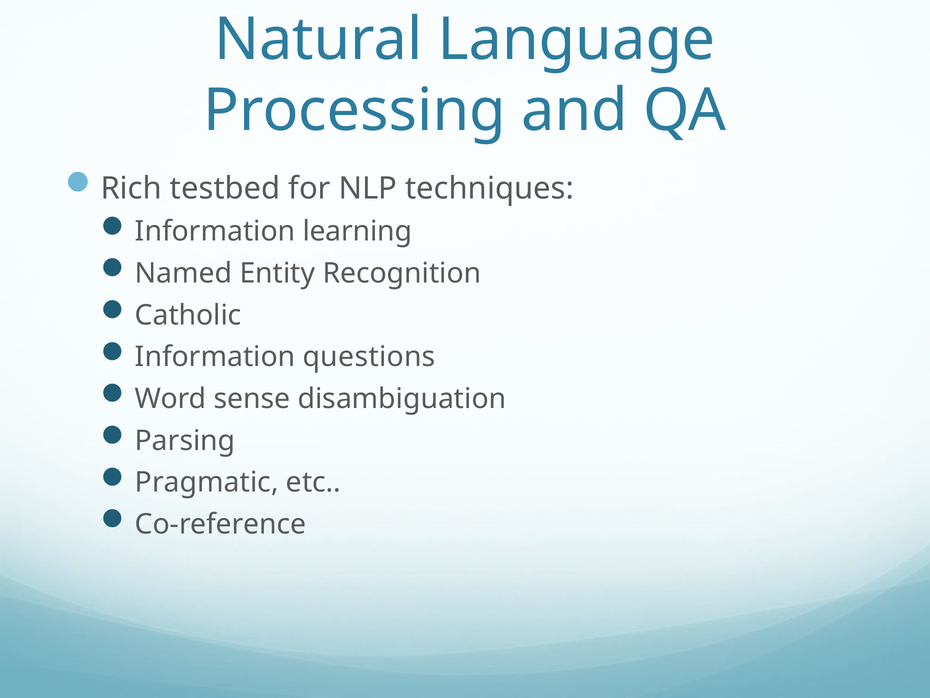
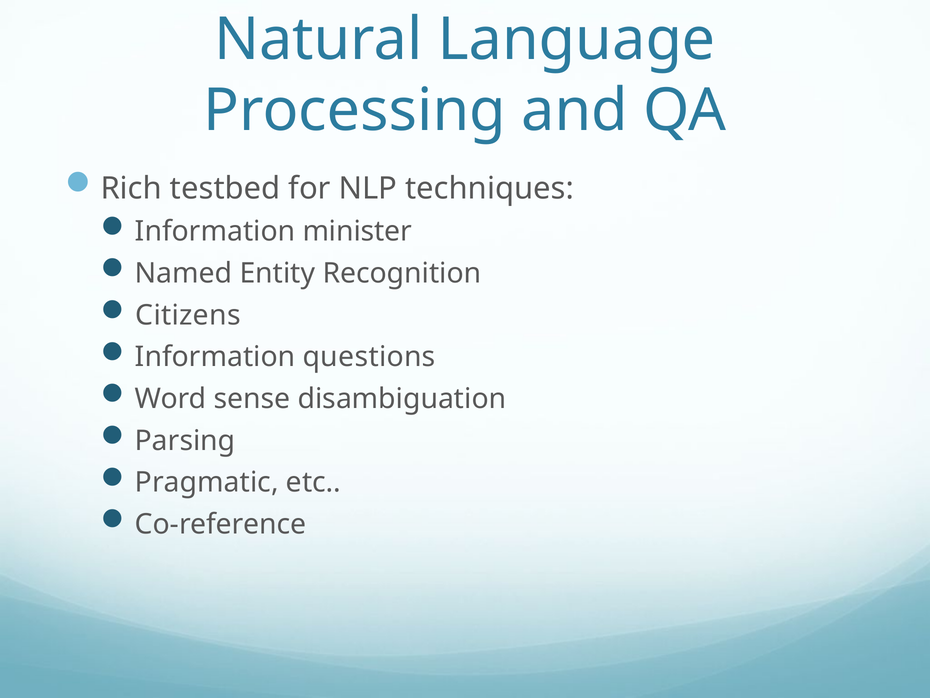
learning: learning -> minister
Catholic: Catholic -> Citizens
